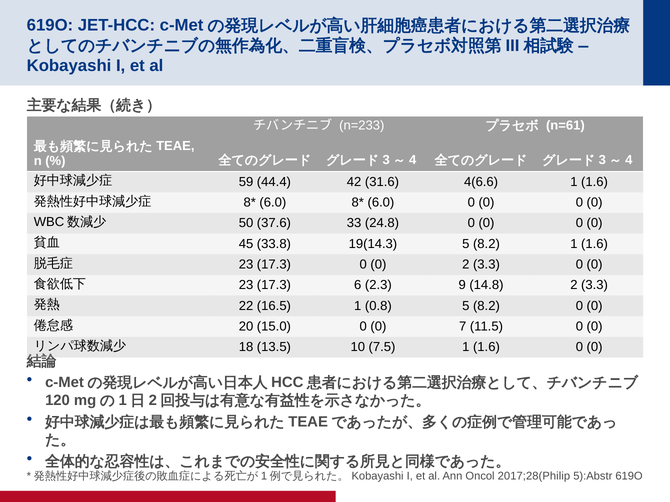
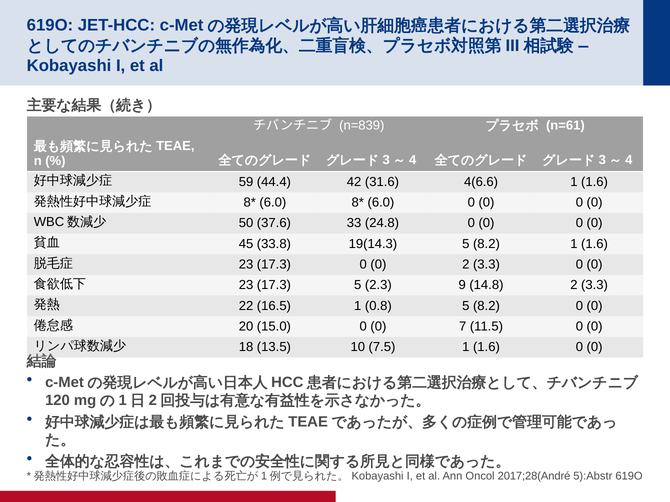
n=233: n=233 -> n=839
17.3 6: 6 -> 5
2017;28(Philip: 2017;28(Philip -> 2017;28(André
